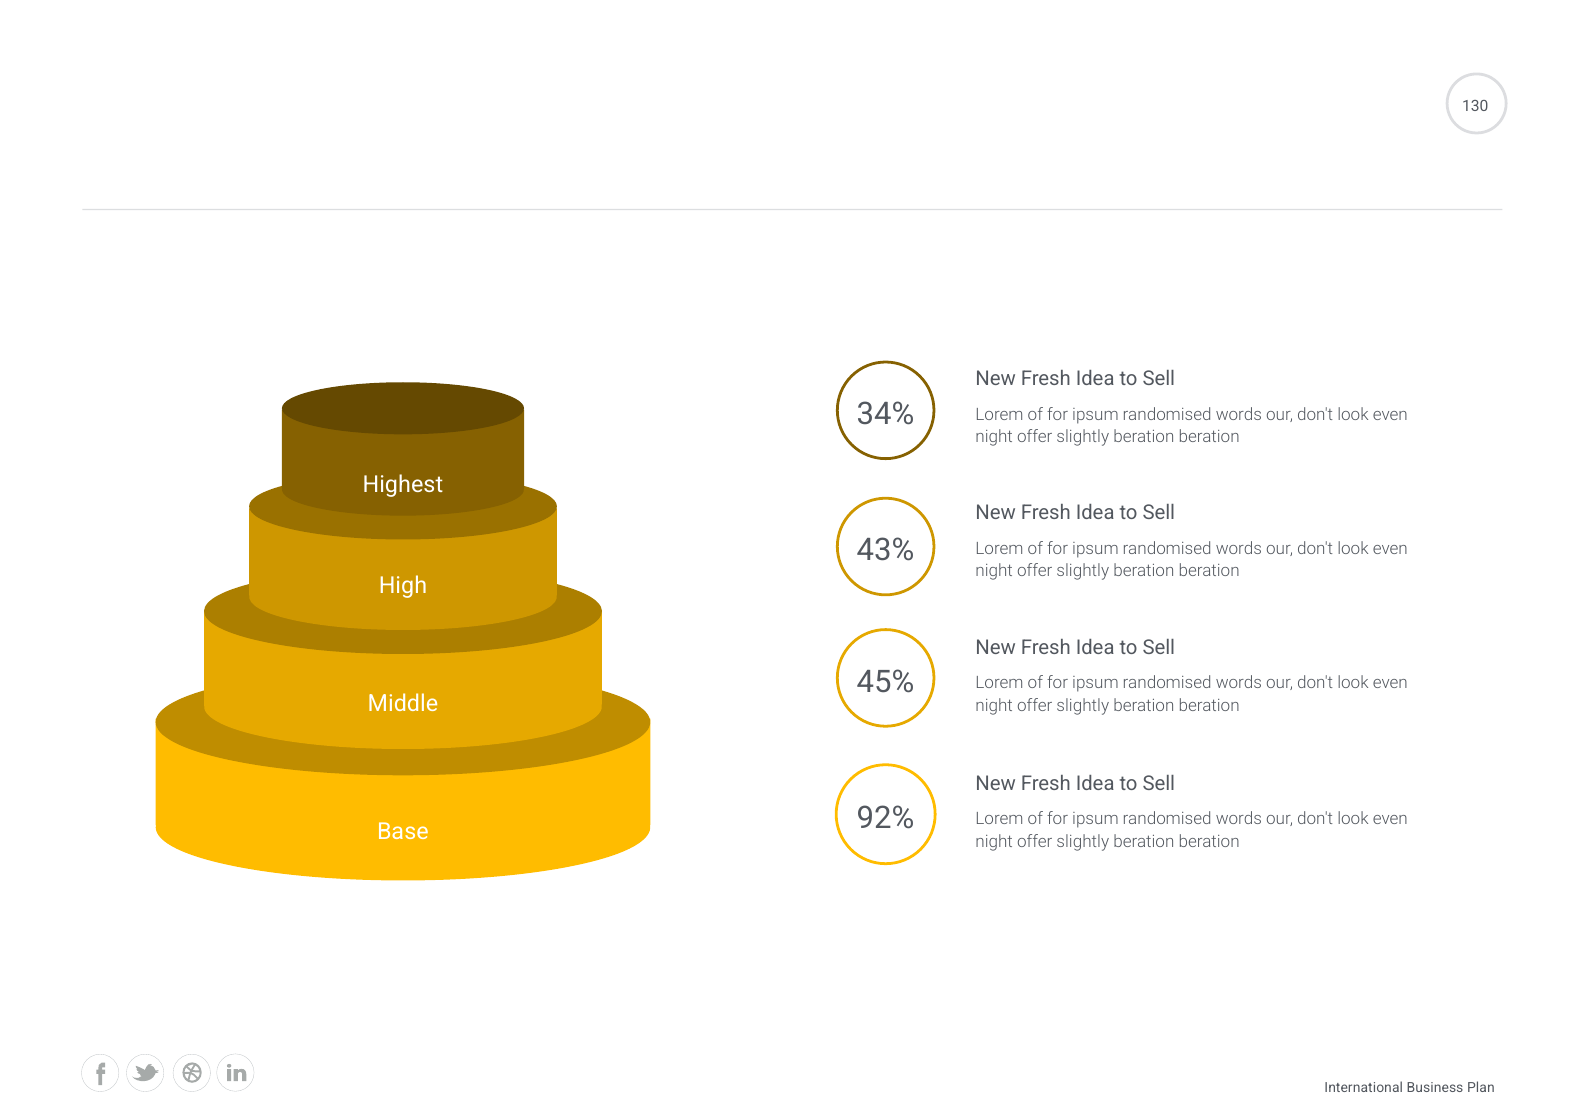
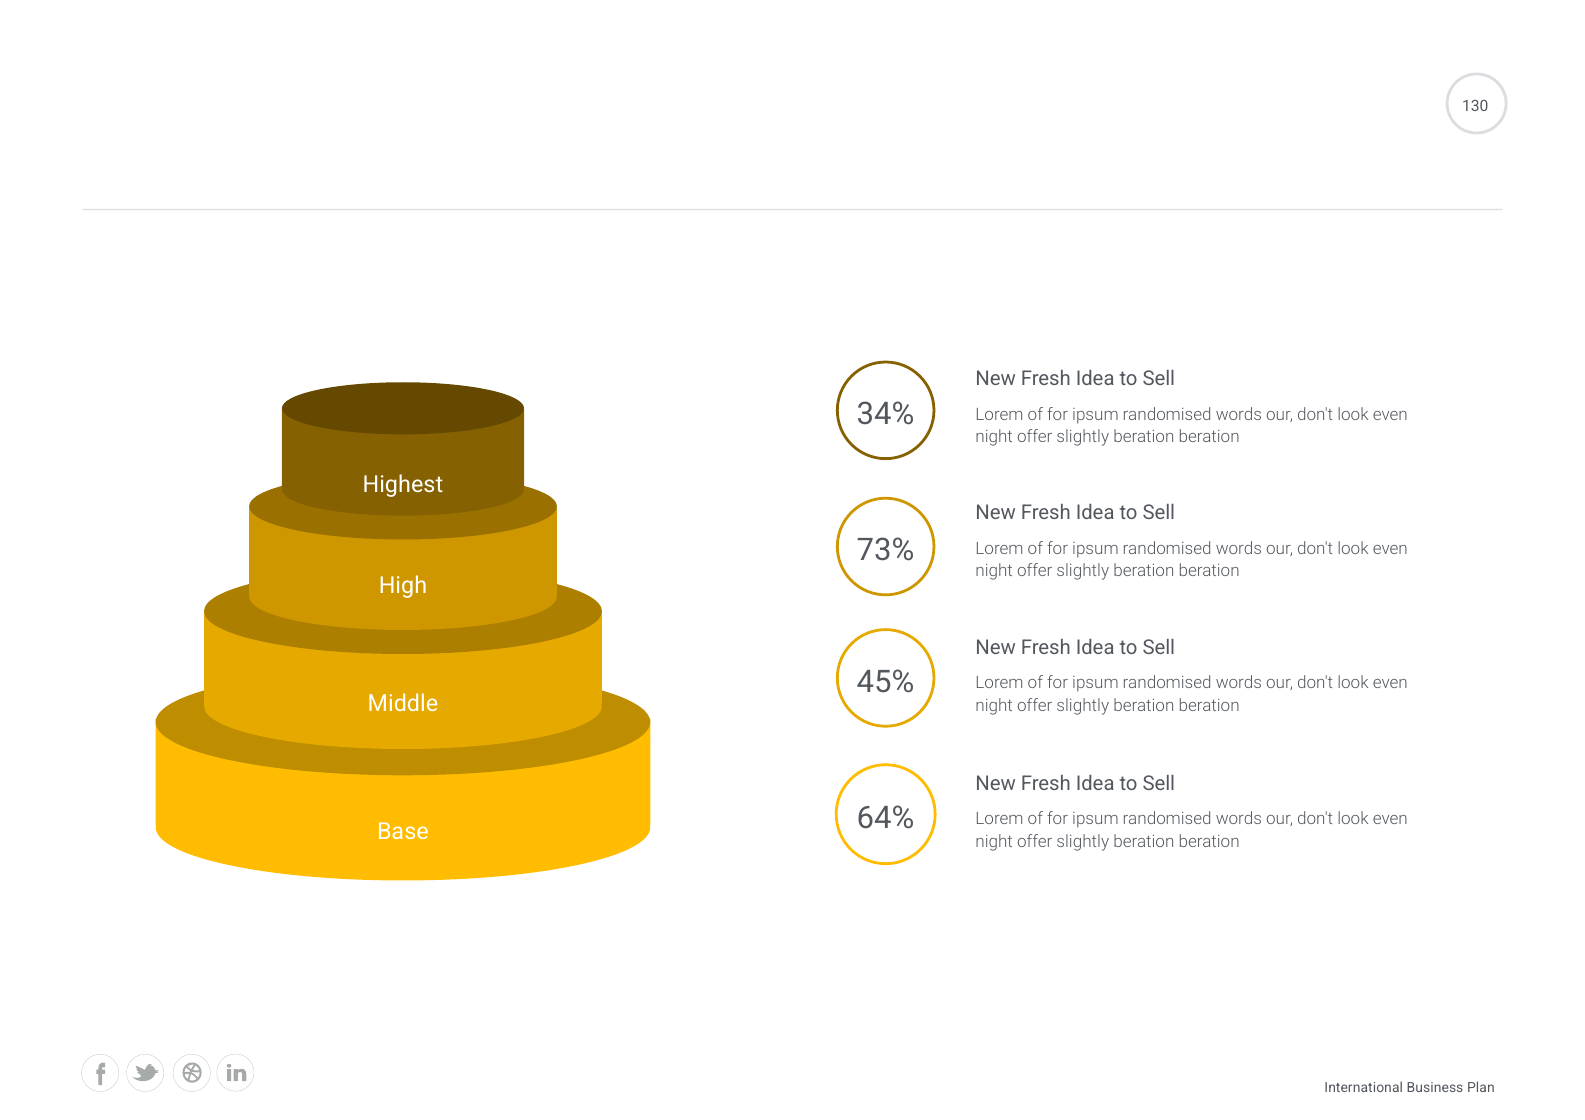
43%: 43% -> 73%
92%: 92% -> 64%
